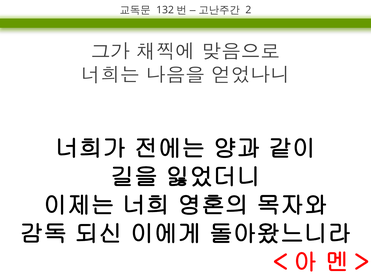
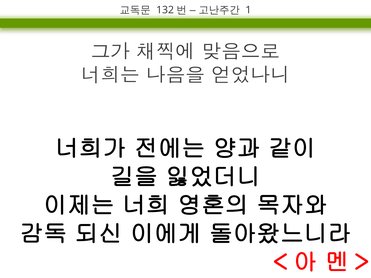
2: 2 -> 1
